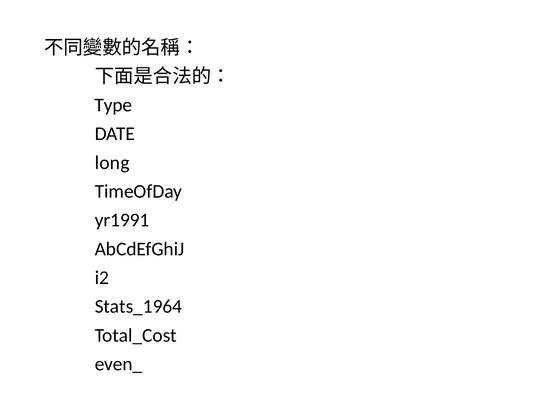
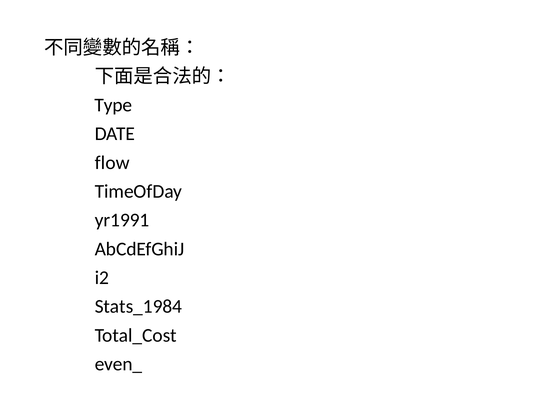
long: long -> flow
Stats_1964: Stats_1964 -> Stats_1984
